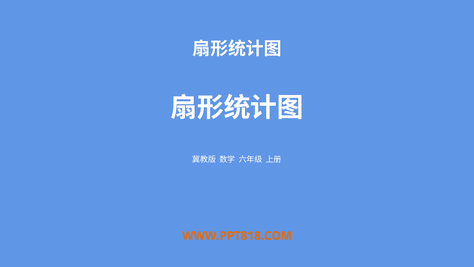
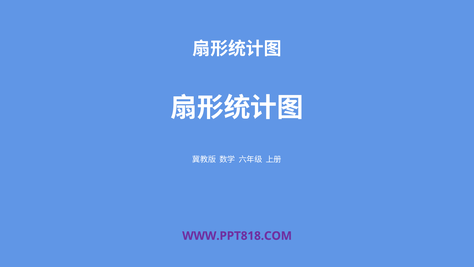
WWW.PPT818.COM colour: orange -> purple
